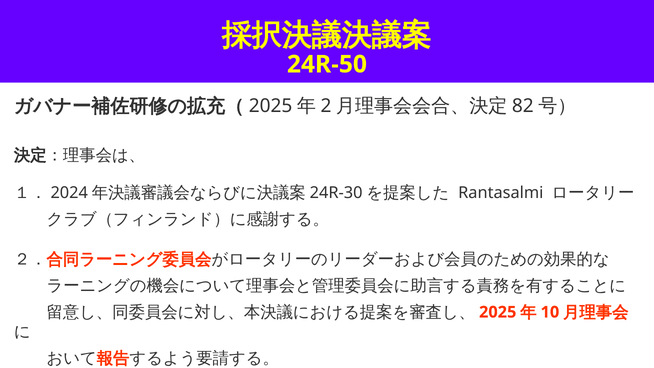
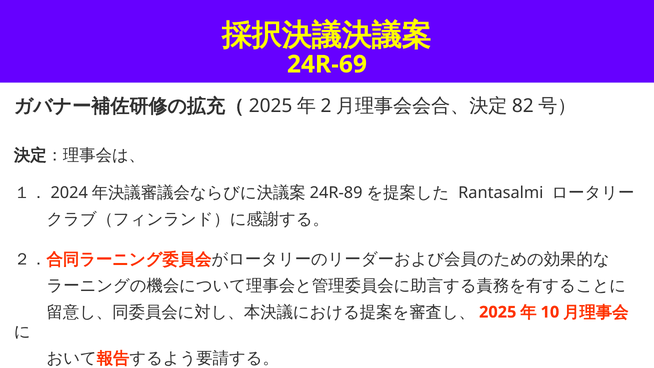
24R-50: 24R-50 -> 24R-69
24R-30: 24R-30 -> 24R-89
